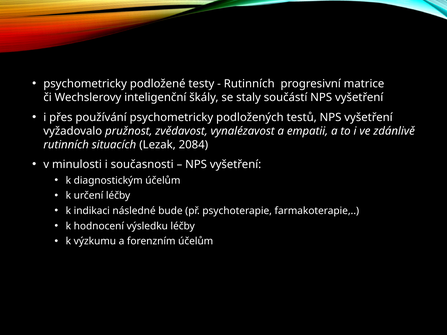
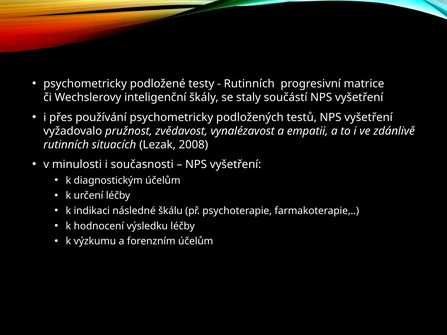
2084: 2084 -> 2008
bude: bude -> škálu
